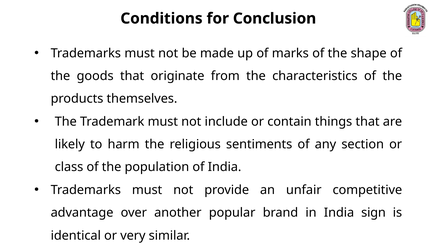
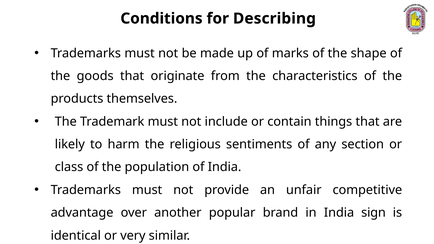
Conclusion: Conclusion -> Describing
